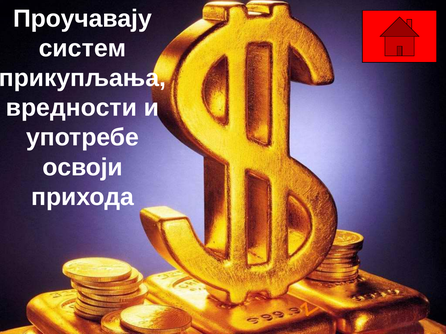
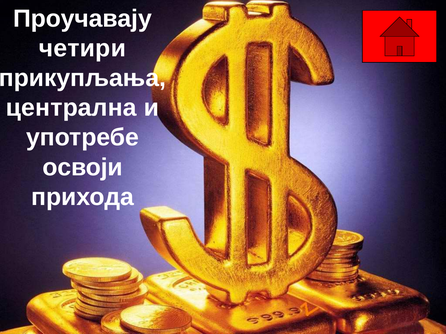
систем: систем -> четири
вредности: вредности -> централна
